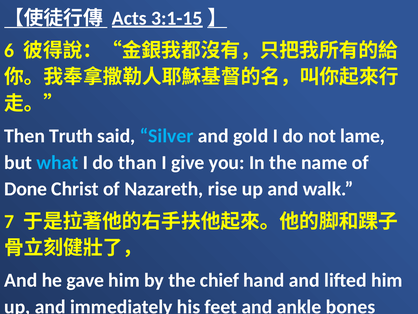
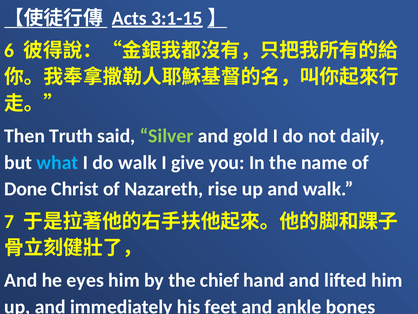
Silver colour: light blue -> light green
lame: lame -> daily
do than: than -> walk
gave: gave -> eyes
